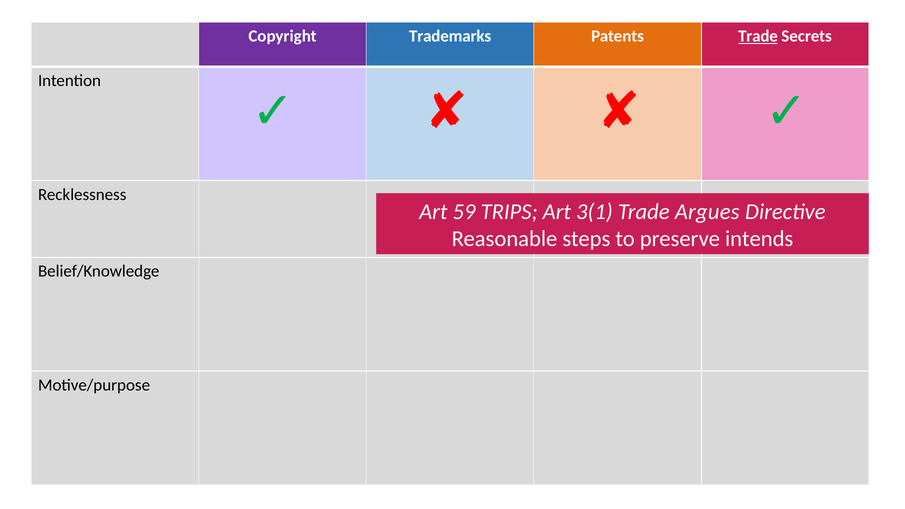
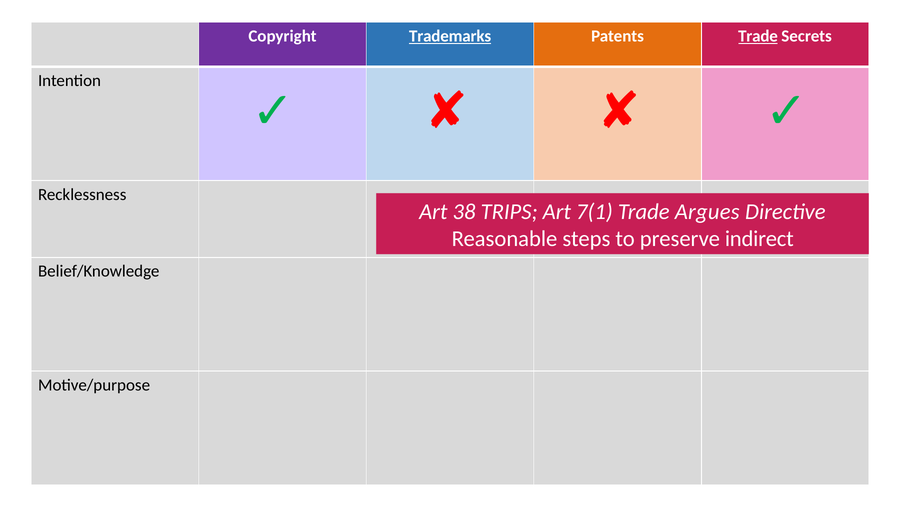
Trademarks underline: none -> present
59: 59 -> 38
3(1: 3(1 -> 7(1
intends: intends -> indirect
